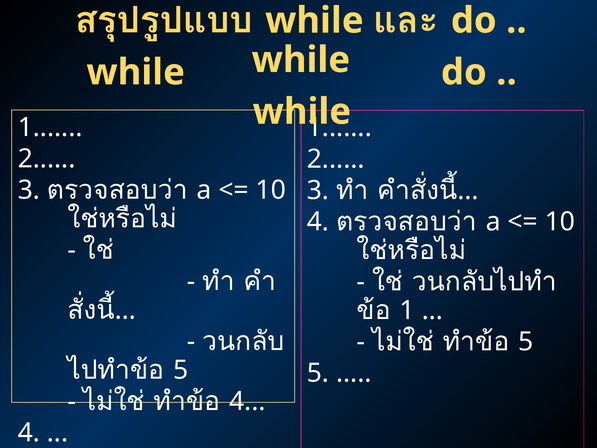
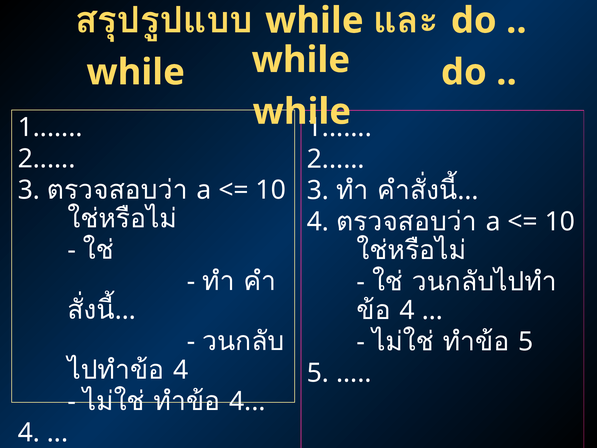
1 at (407, 310): 1 -> 4
5 at (181, 370): 5 -> 4
